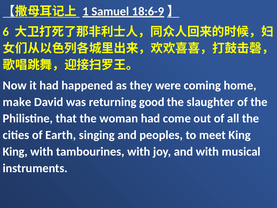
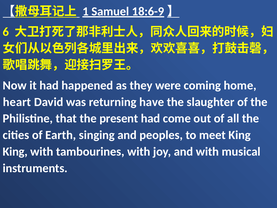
make: make -> heart
good: good -> have
woman: woman -> present
